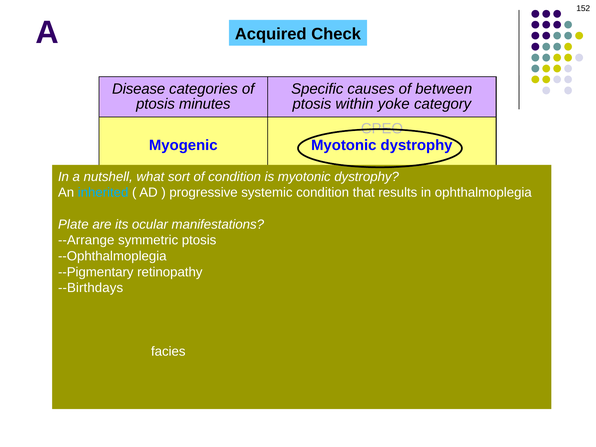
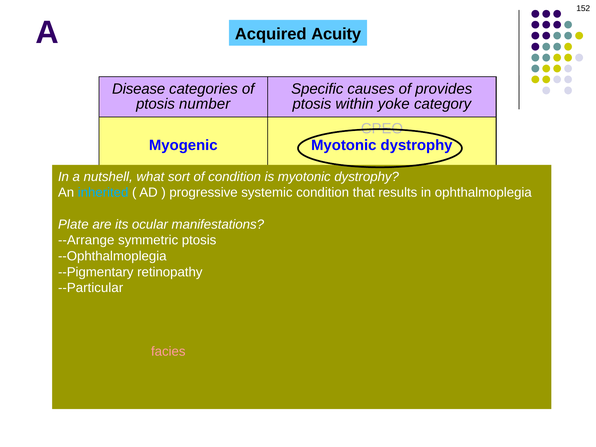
Check: Check -> Acuity
between: between -> provides
minutes: minutes -> number
--Birthdays: --Birthdays -> --Particular
facies colour: white -> pink
